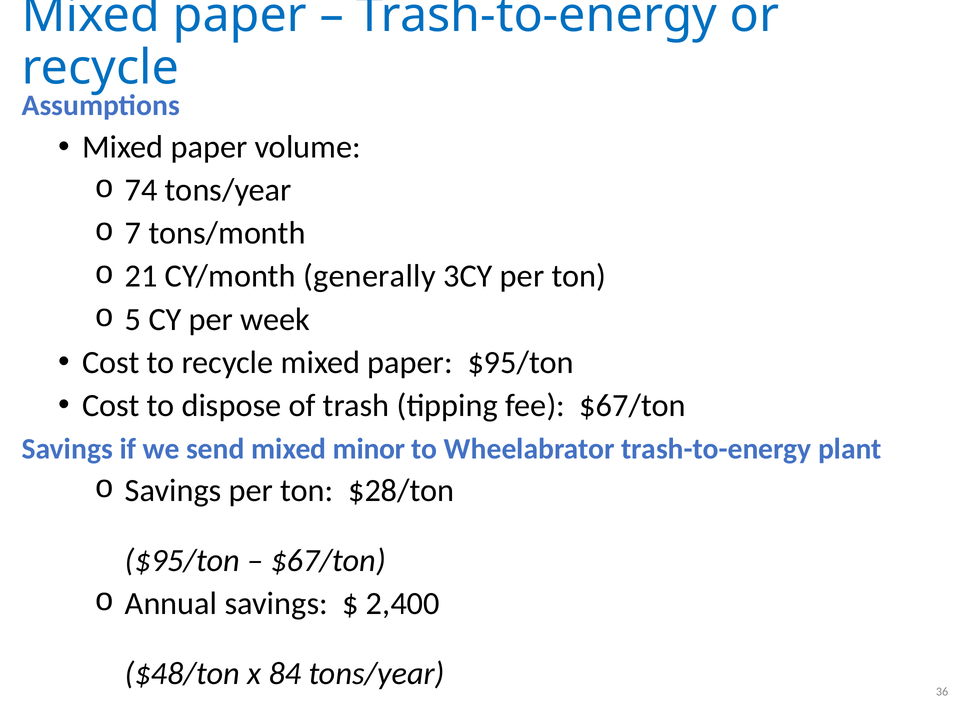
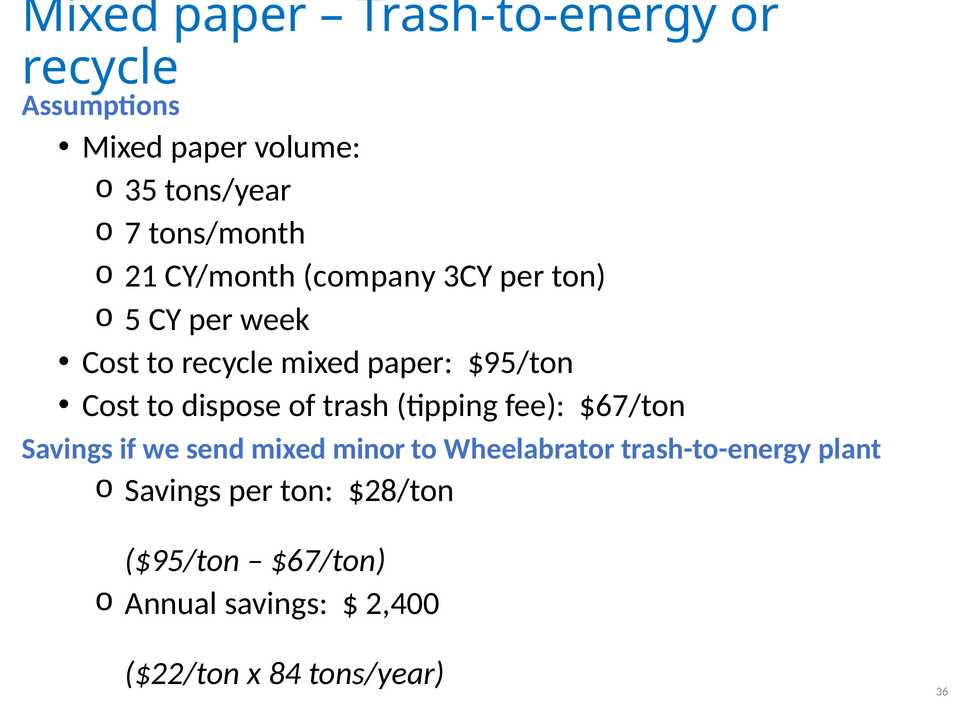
74: 74 -> 35
generally: generally -> company
$48/ton: $48/ton -> $22/ton
